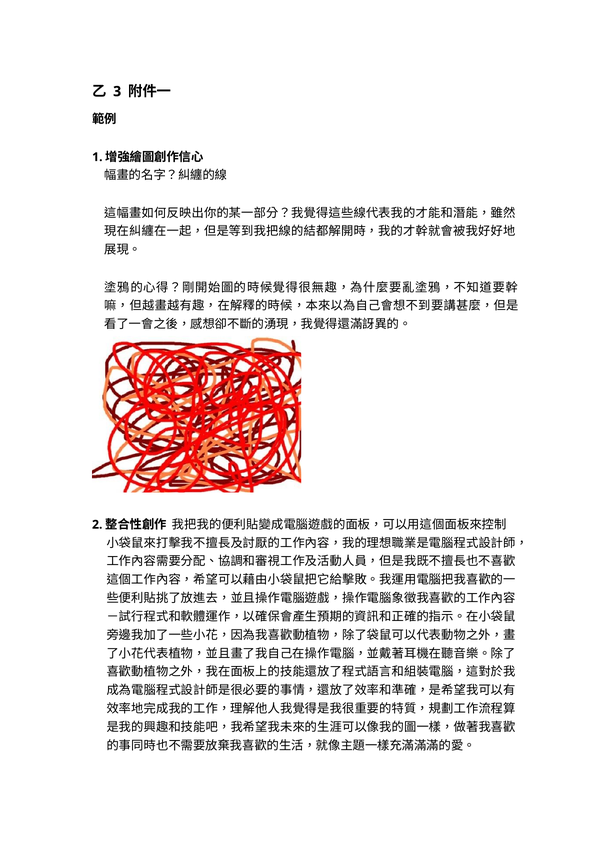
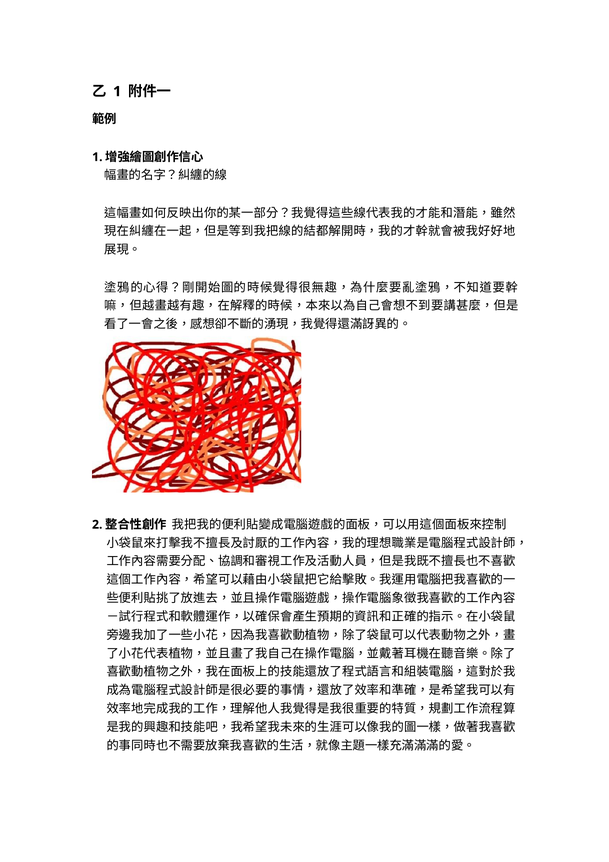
3 at (117, 92): 3 -> 1
